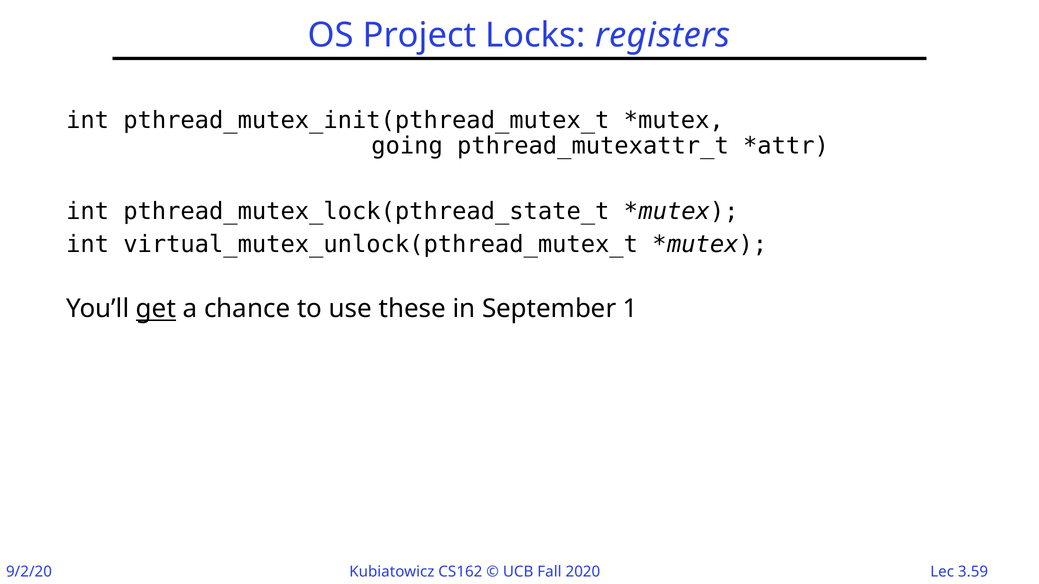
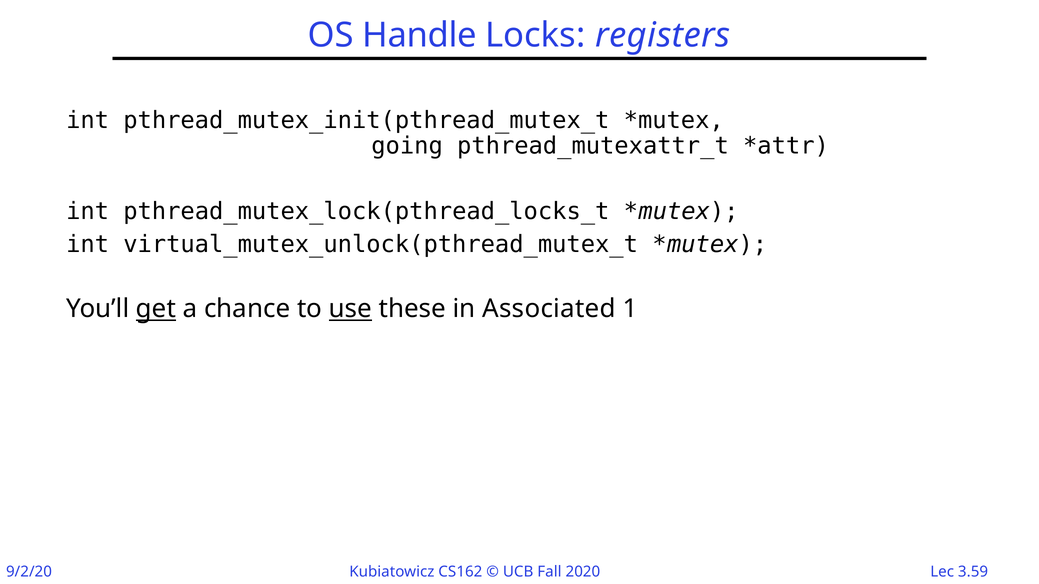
Project: Project -> Handle
pthread_mutex_lock(pthread_state_t: pthread_mutex_lock(pthread_state_t -> pthread_mutex_lock(pthread_locks_t
use underline: none -> present
September: September -> Associated
